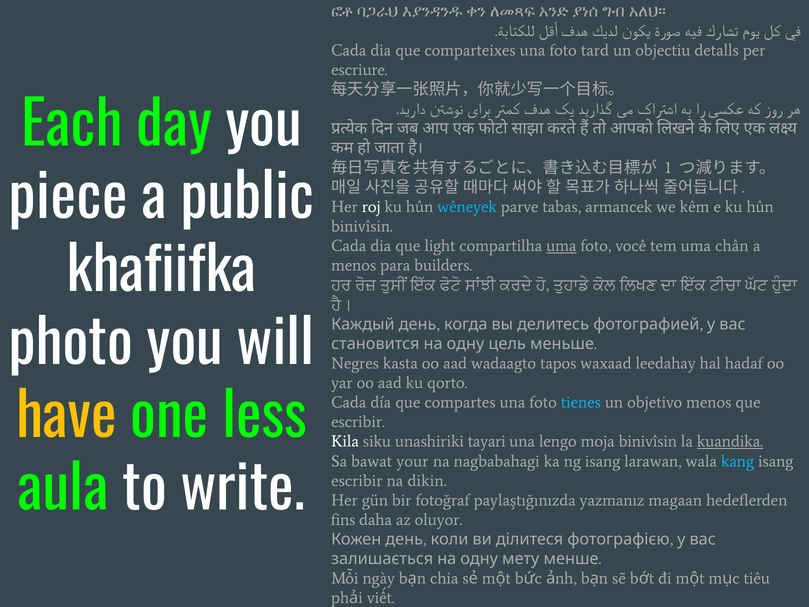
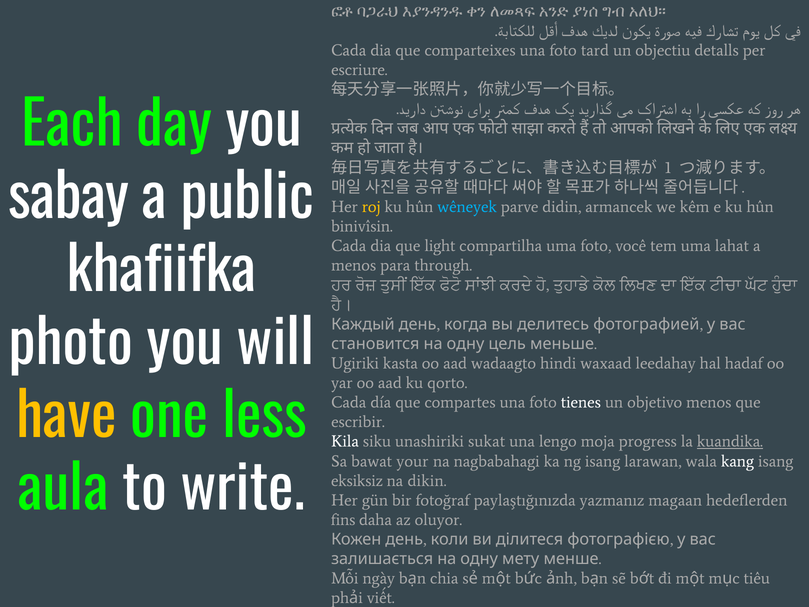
piece: piece -> sabay
roj colour: white -> yellow
tabas: tabas -> didin
uma at (561, 246) underline: present -> none
chân: chân -> lahat
builders: builders -> through
Negres: Negres -> Ugiriki
tapos: tapos -> hindi
tienes colour: light blue -> white
tayari: tayari -> sukat
moja binivîsin: binivîsin -> progress
kang colour: light blue -> white
escribir at (357, 480): escribir -> eksiksiz
